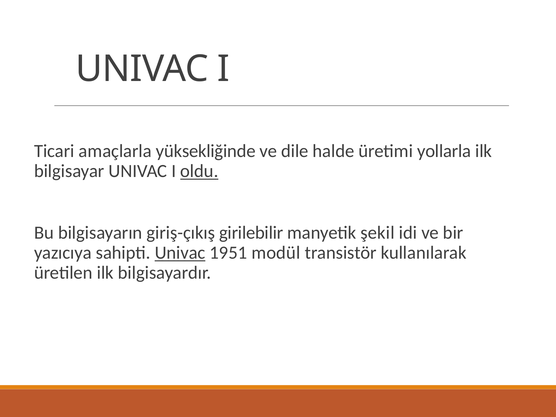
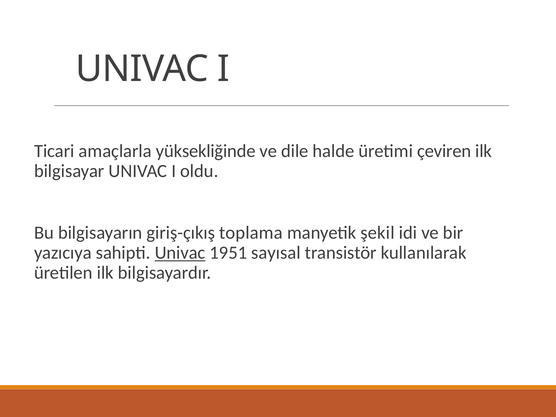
yollarla: yollarla -> çeviren
oldu underline: present -> none
girilebilir: girilebilir -> toplama
modül: modül -> sayısal
